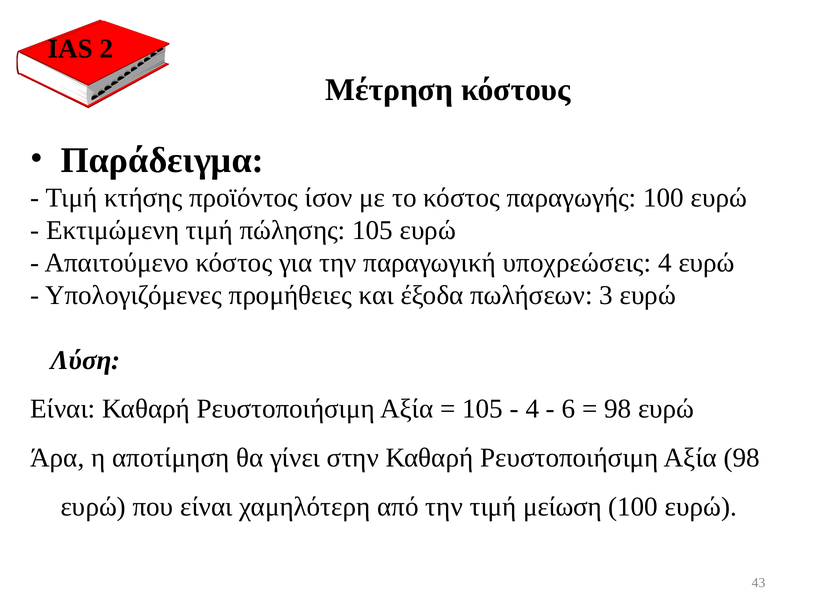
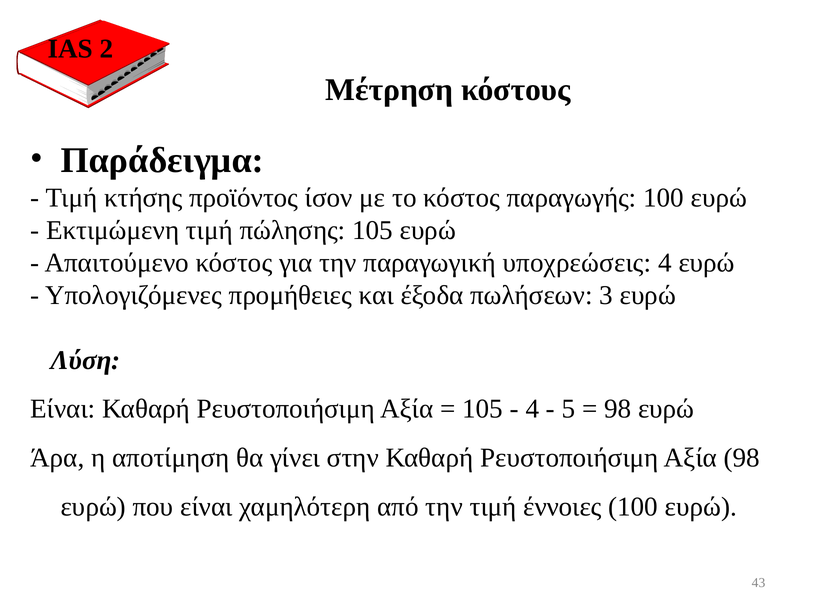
6: 6 -> 5
μείωση: μείωση -> έννοιες
